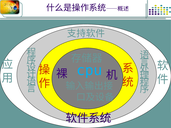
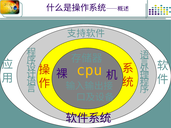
cpu colour: light blue -> yellow
